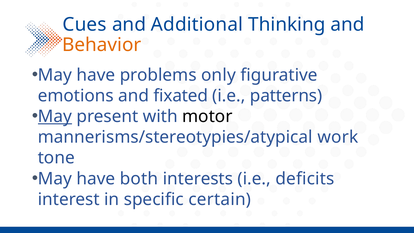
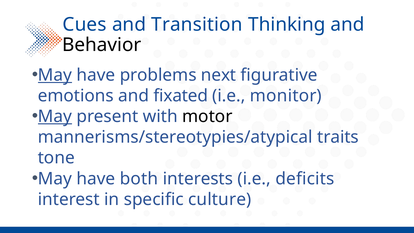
Additional: Additional -> Transition
Behavior colour: orange -> black
May at (55, 75) underline: none -> present
only: only -> next
patterns: patterns -> monitor
work: work -> traits
certain: certain -> culture
